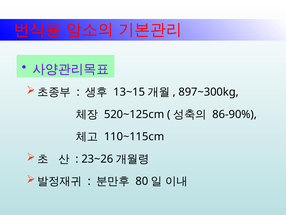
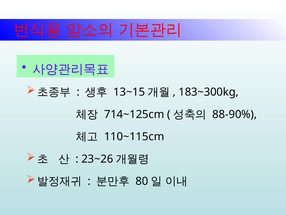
897~300kg: 897~300kg -> 183~300kg
520~125cm: 520~125cm -> 714~125cm
86-90%: 86-90% -> 88-90%
